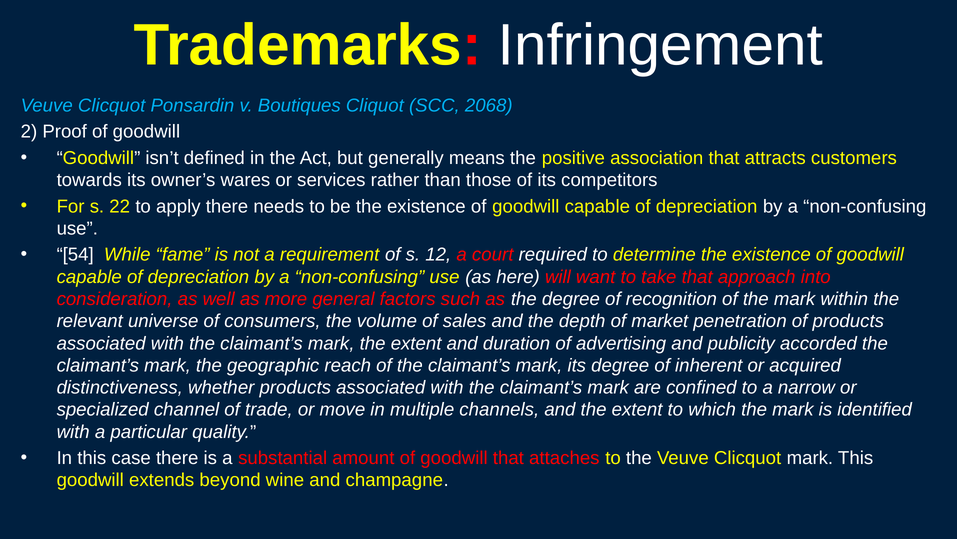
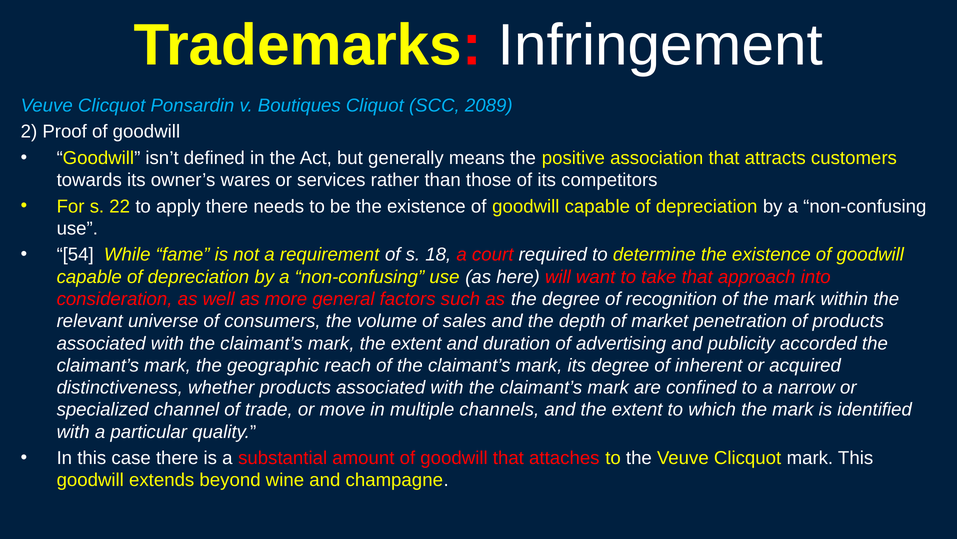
2068: 2068 -> 2089
12: 12 -> 18
